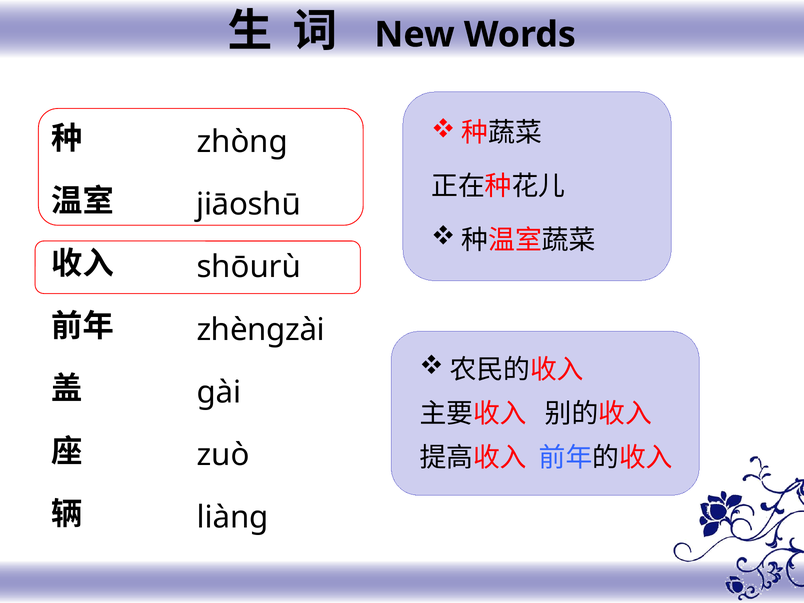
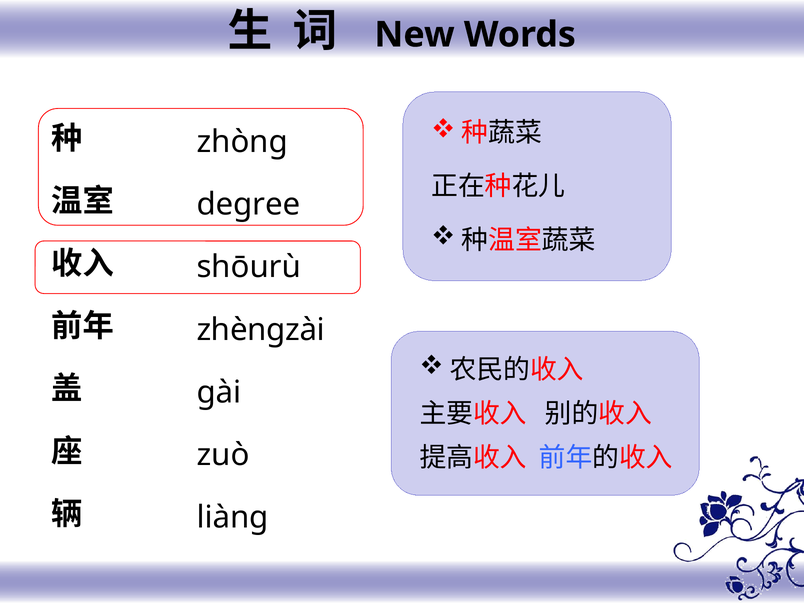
jiāoshū: jiāoshū -> degree
